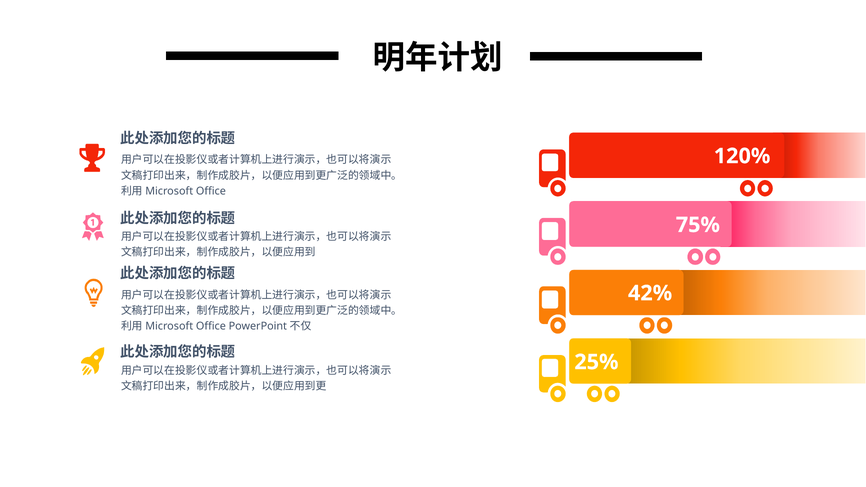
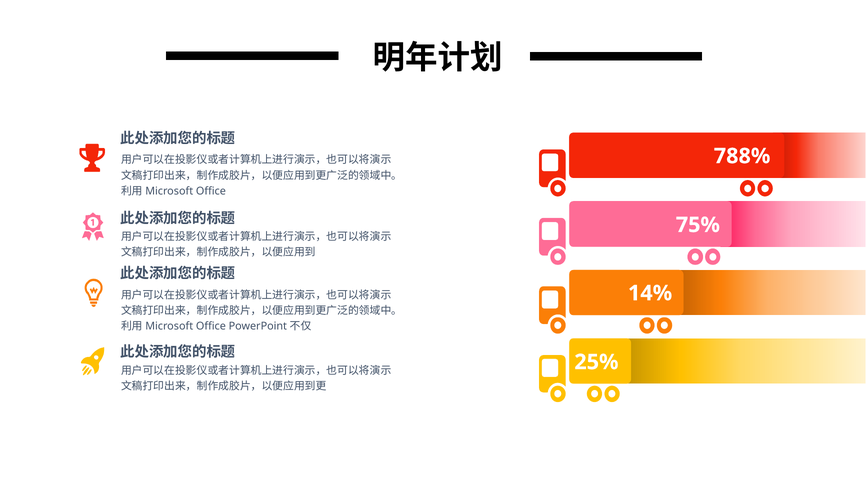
120%: 120% -> 788%
42%: 42% -> 14%
